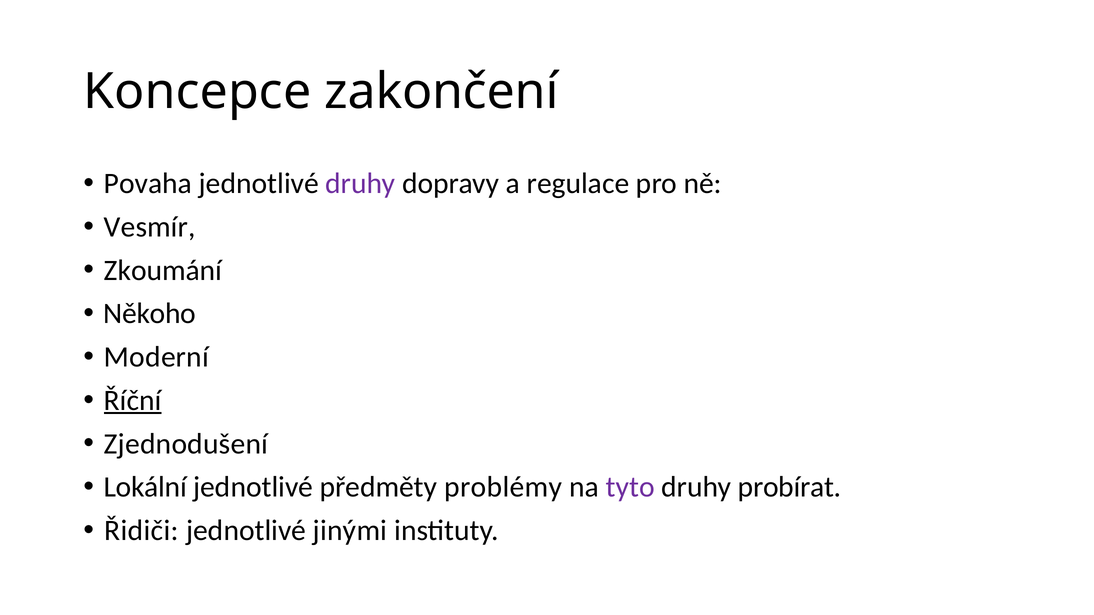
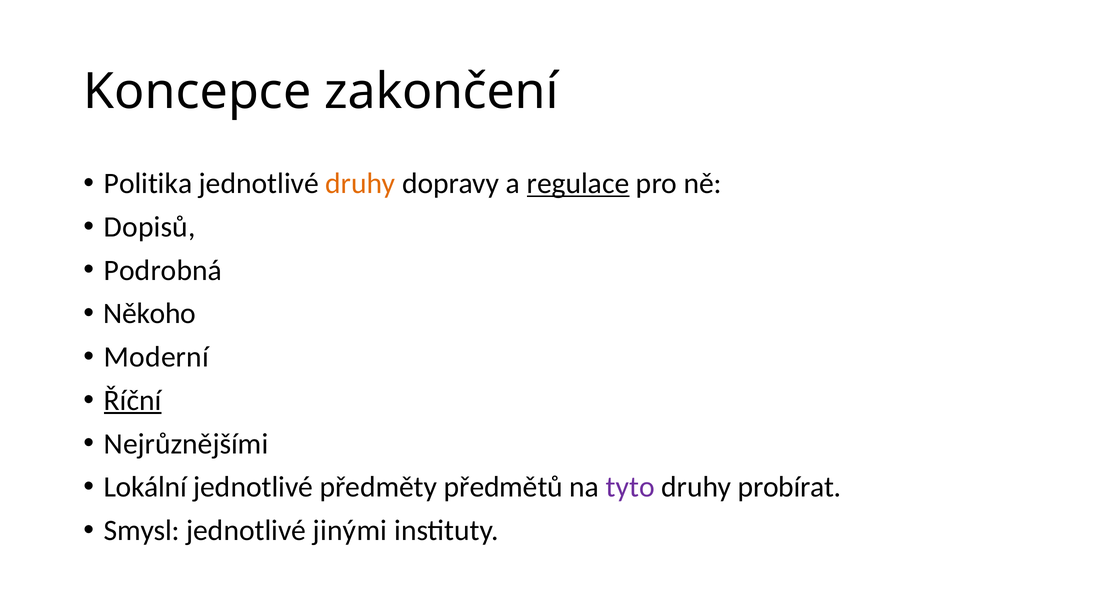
Povaha: Povaha -> Politika
druhy at (360, 184) colour: purple -> orange
regulace underline: none -> present
Vesmír: Vesmír -> Dopisů
Zkoumání: Zkoumání -> Podrobná
Zjednodušení: Zjednodušení -> Nejrůznějšími
problémy: problémy -> předmětů
Řidiči: Řidiči -> Smysl
